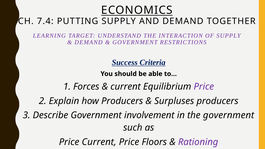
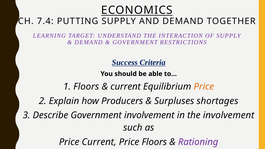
1 Forces: Forces -> Floors
Price at (204, 87) colour: purple -> orange
Surpluses producers: producers -> shortages
the government: government -> involvement
